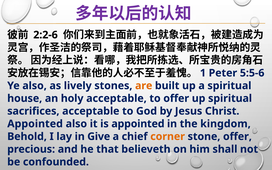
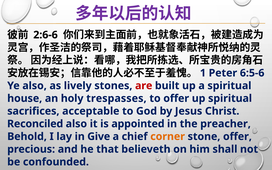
2:2-6: 2:2-6 -> 2:6-6
5:5-6: 5:5-6 -> 6:5-6
are colour: orange -> red
holy acceptable: acceptable -> trespasses
Appointed at (35, 124): Appointed -> Reconciled
kingdom: kingdom -> preacher
